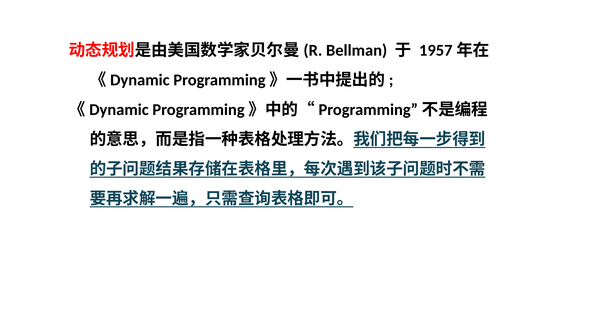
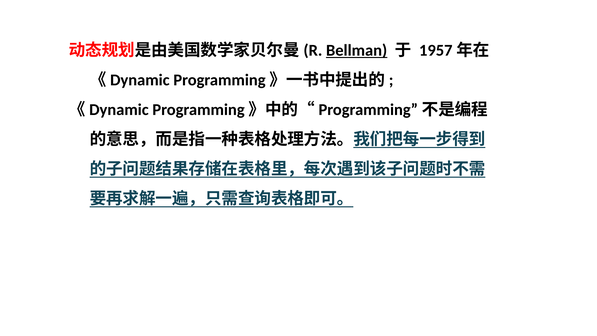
Bellman underline: none -> present
